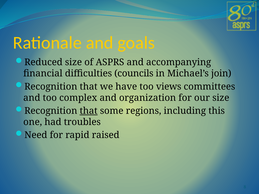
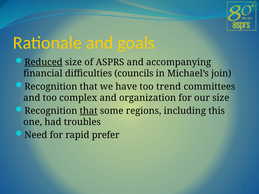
Reduced underline: none -> present
views: views -> trend
raised: raised -> prefer
